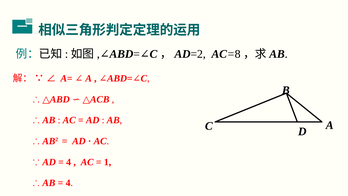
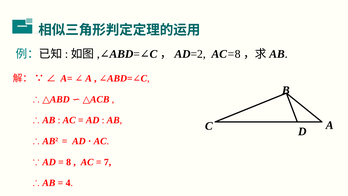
4 at (69, 162): 4 -> 8
1: 1 -> 7
